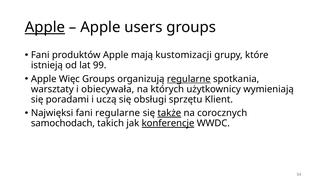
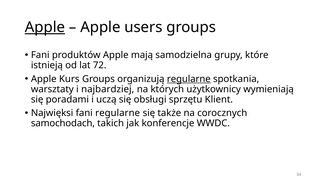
kustomizacji: kustomizacji -> samodzielna
99: 99 -> 72
Więc: Więc -> Kurs
obiecywała: obiecywała -> najbardziej
także underline: present -> none
konferencje underline: present -> none
